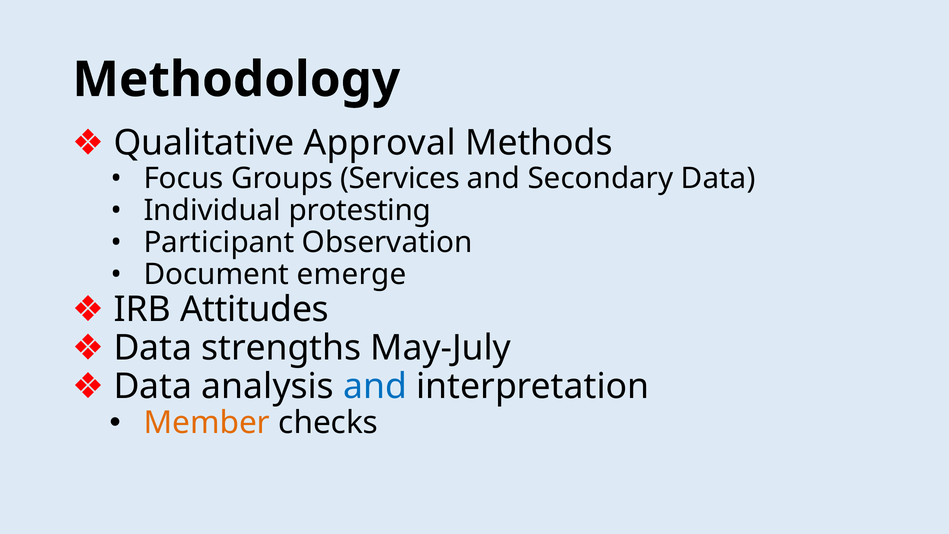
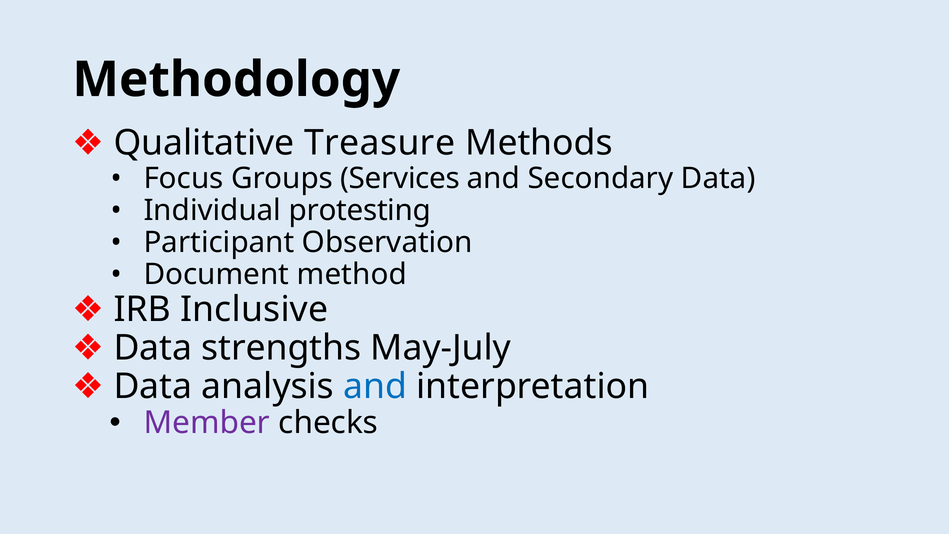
Approval: Approval -> Treasure
emerge: emerge -> method
Attitudes: Attitudes -> Inclusive
Member colour: orange -> purple
